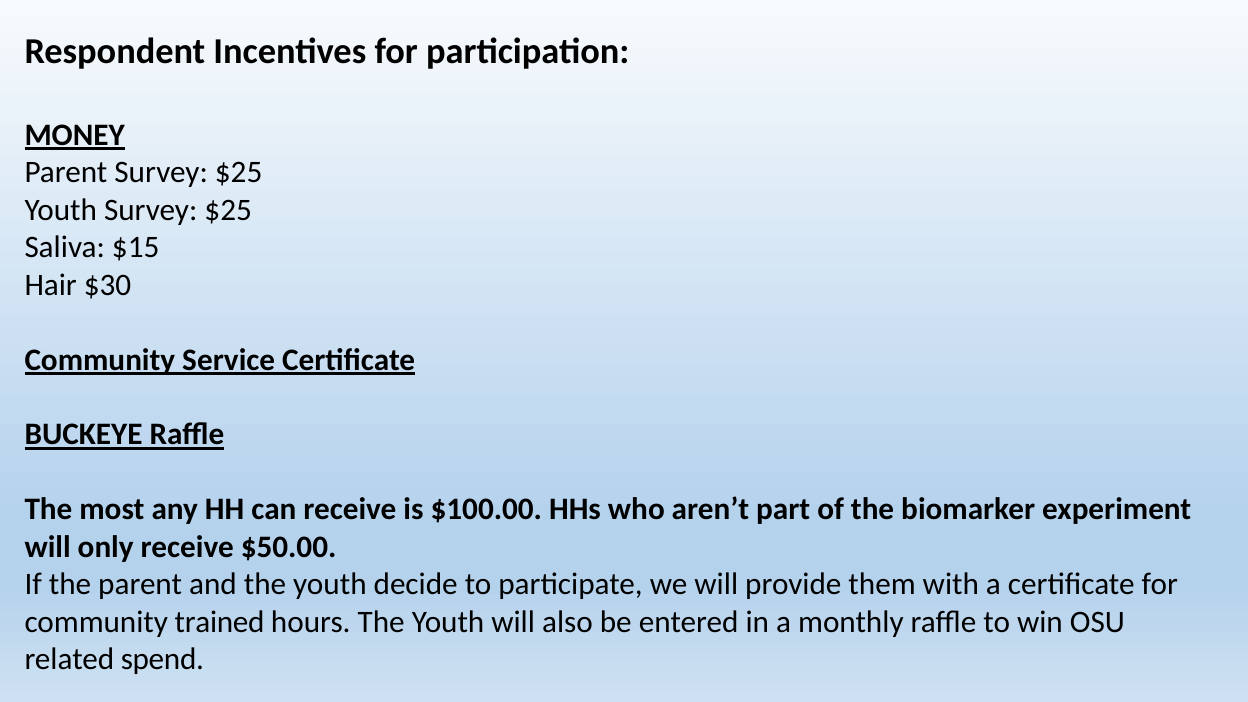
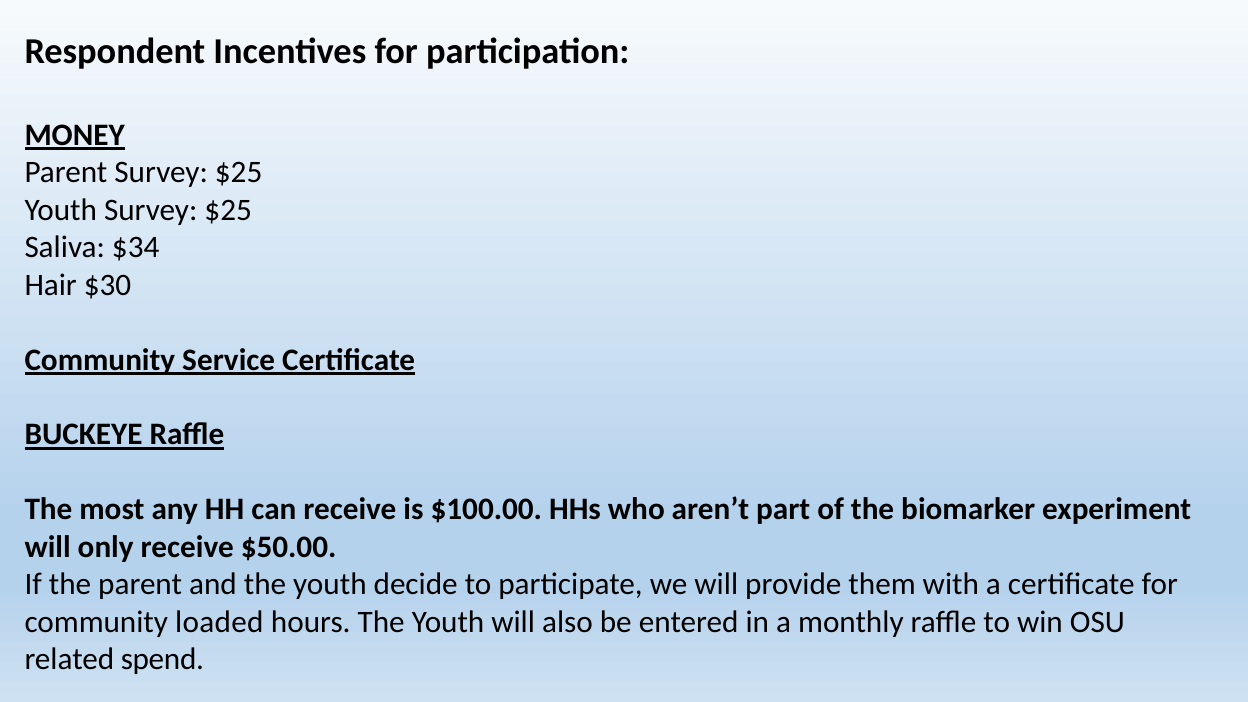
$15: $15 -> $34
trained: trained -> loaded
